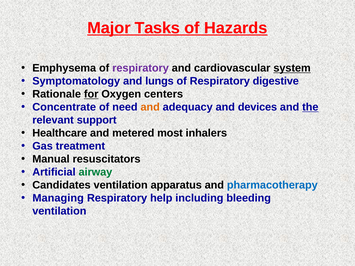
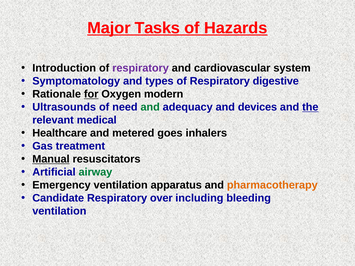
Emphysema: Emphysema -> Introduction
system underline: present -> none
lungs: lungs -> types
centers: centers -> modern
Concentrate: Concentrate -> Ultrasounds
and at (150, 107) colour: orange -> green
support: support -> medical
most: most -> goes
Manual underline: none -> present
Candidates: Candidates -> Emergency
pharmacotherapy colour: blue -> orange
Managing: Managing -> Candidate
help: help -> over
